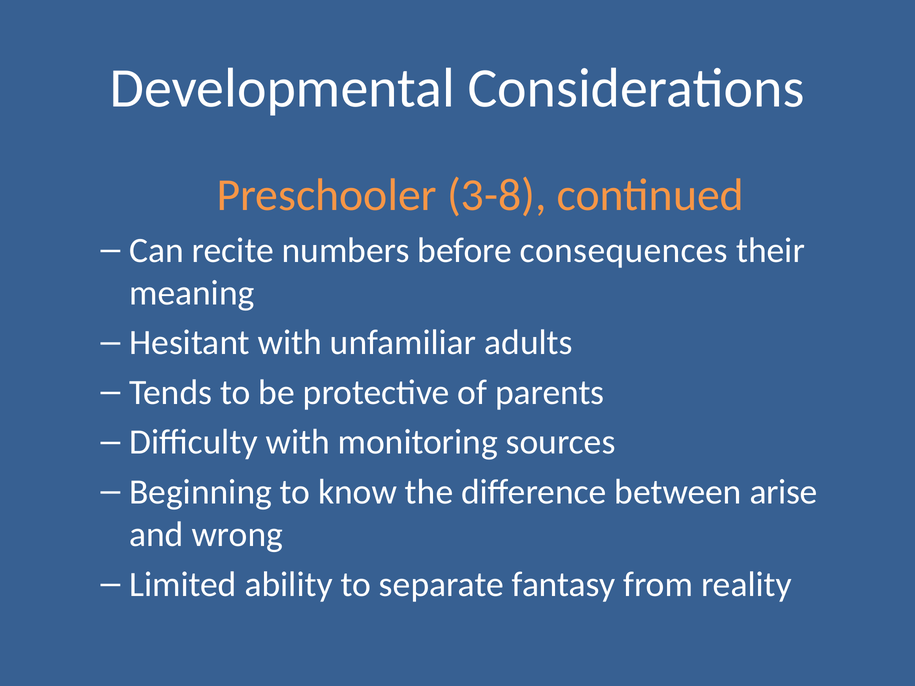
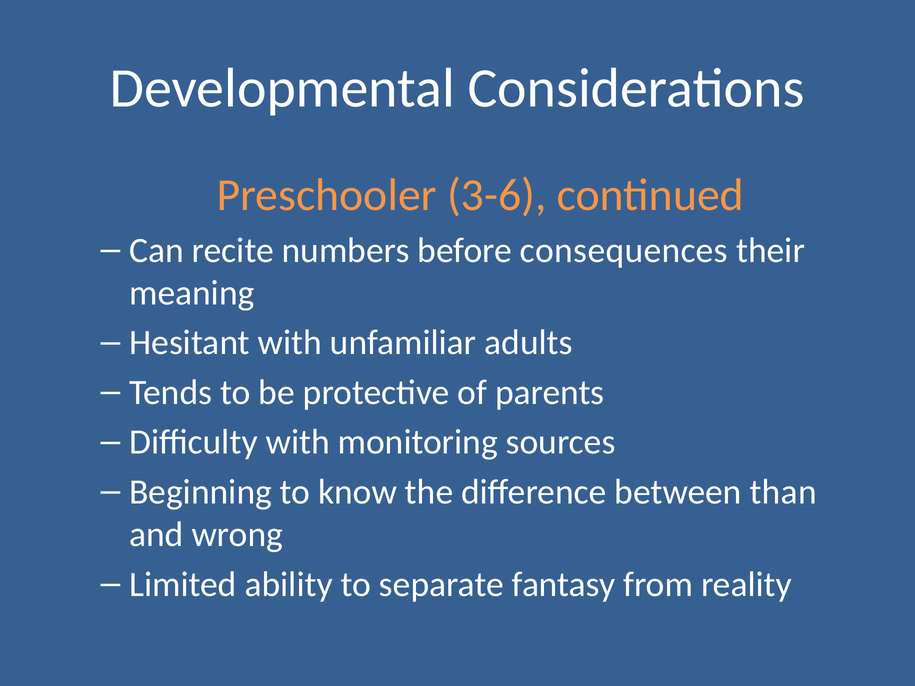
3-8: 3-8 -> 3-6
arise: arise -> than
